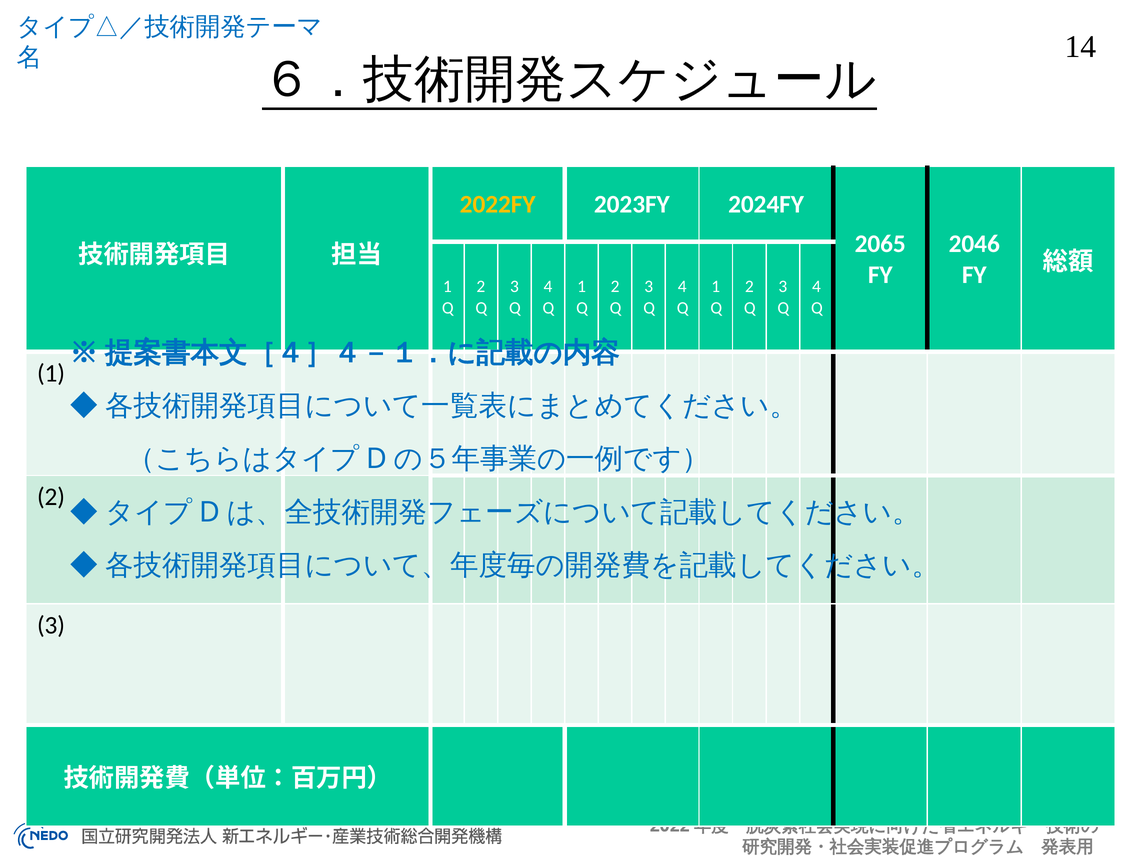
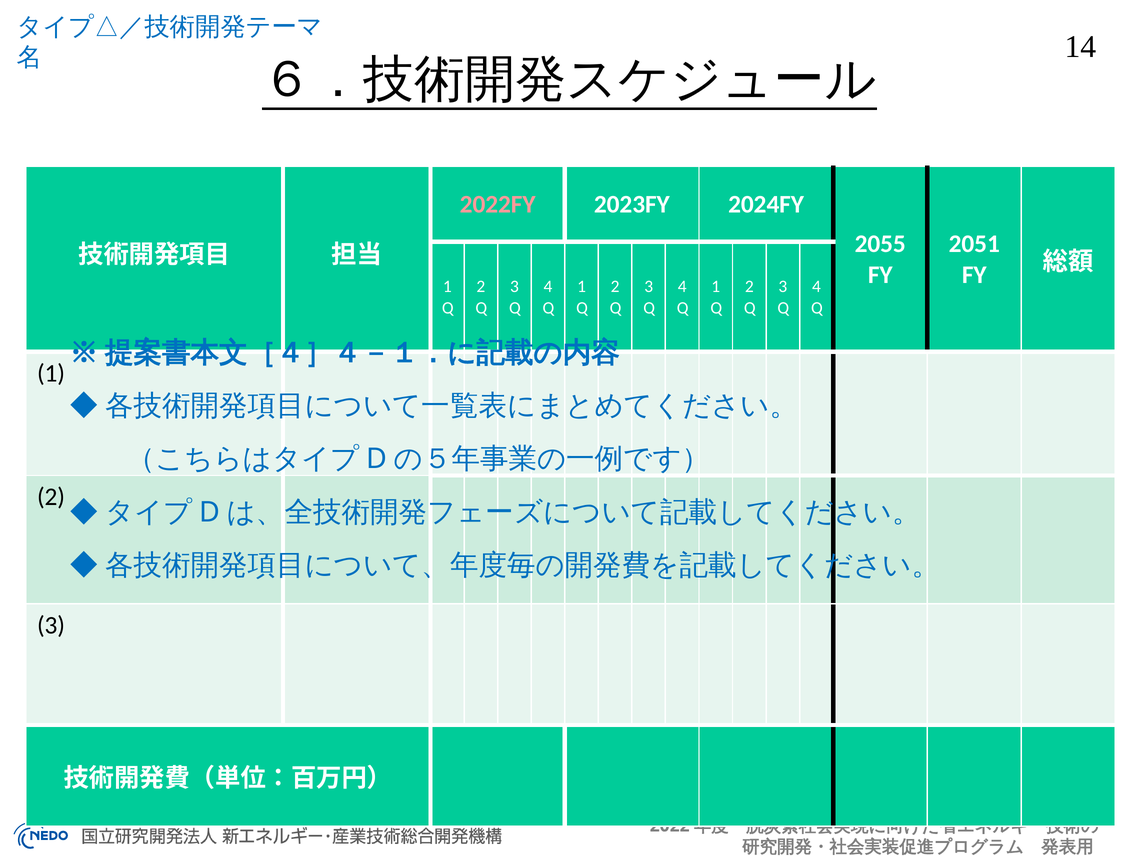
2022FY colour: yellow -> pink
2065: 2065 -> 2055
2046: 2046 -> 2051
